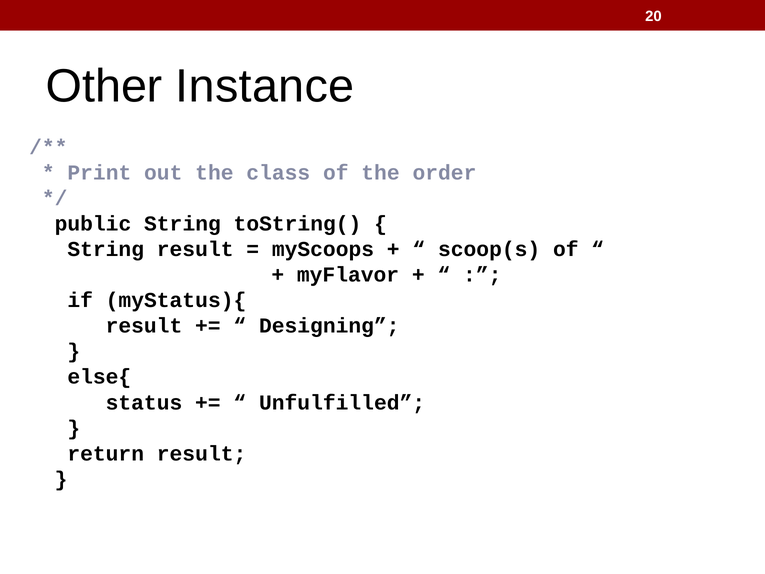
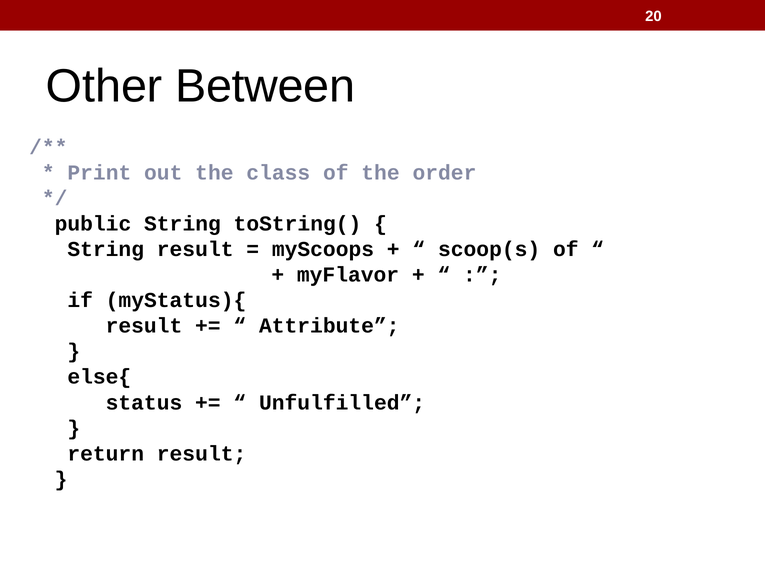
Instance: Instance -> Between
Designing: Designing -> Attribute
